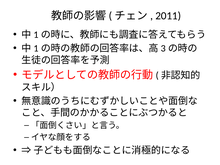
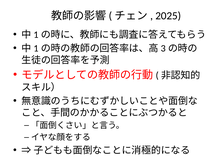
2011: 2011 -> 2025
